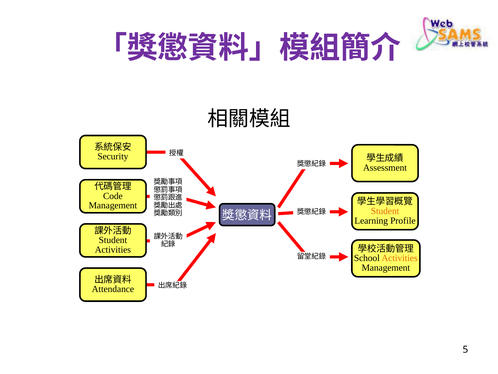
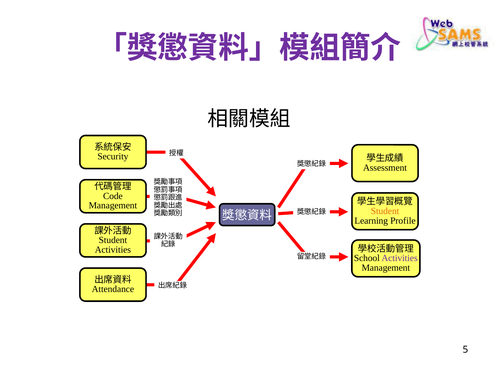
Activities at (400, 258) colour: orange -> purple
